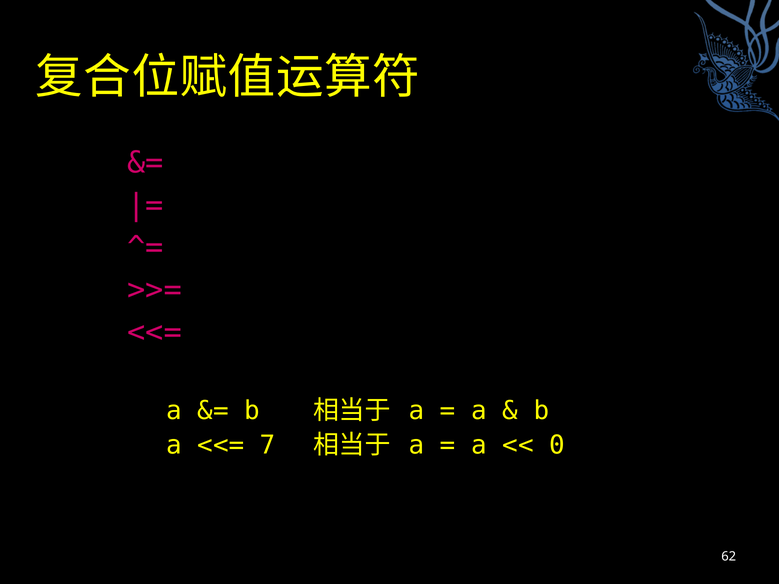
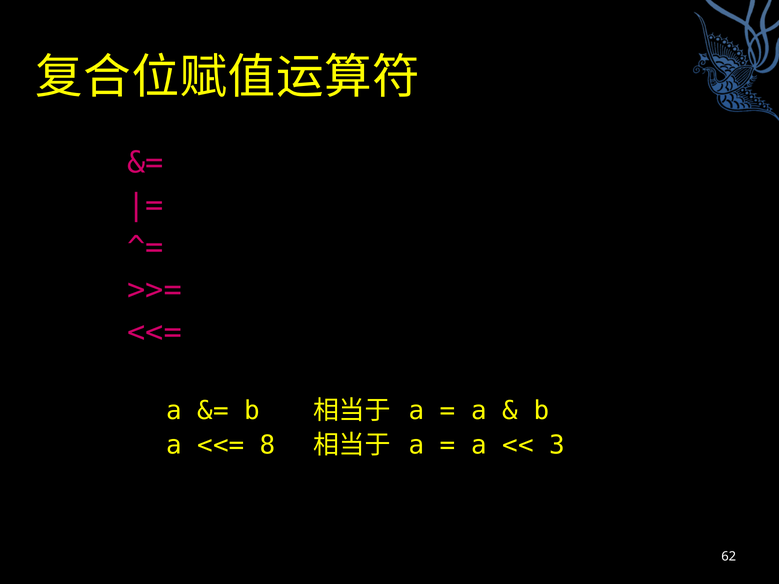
7: 7 -> 8
0: 0 -> 3
